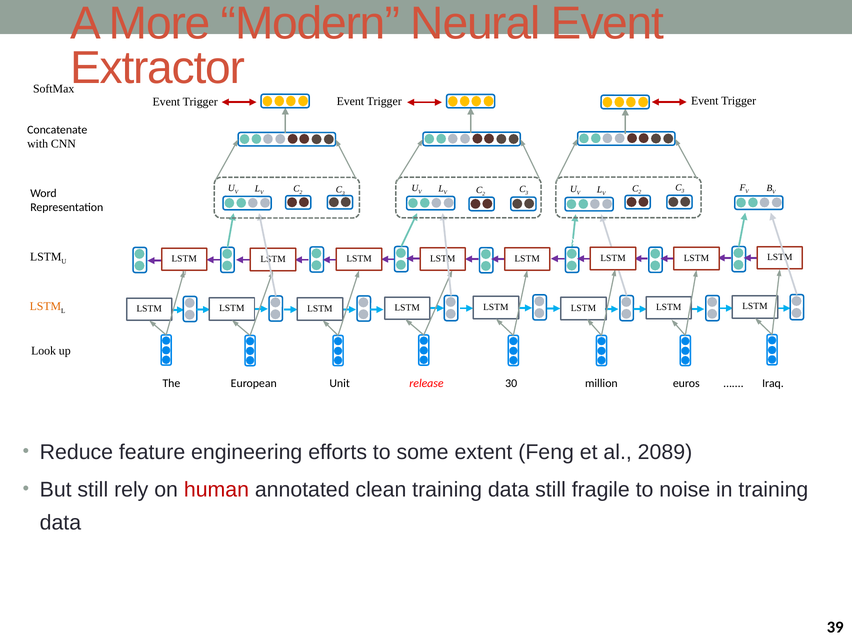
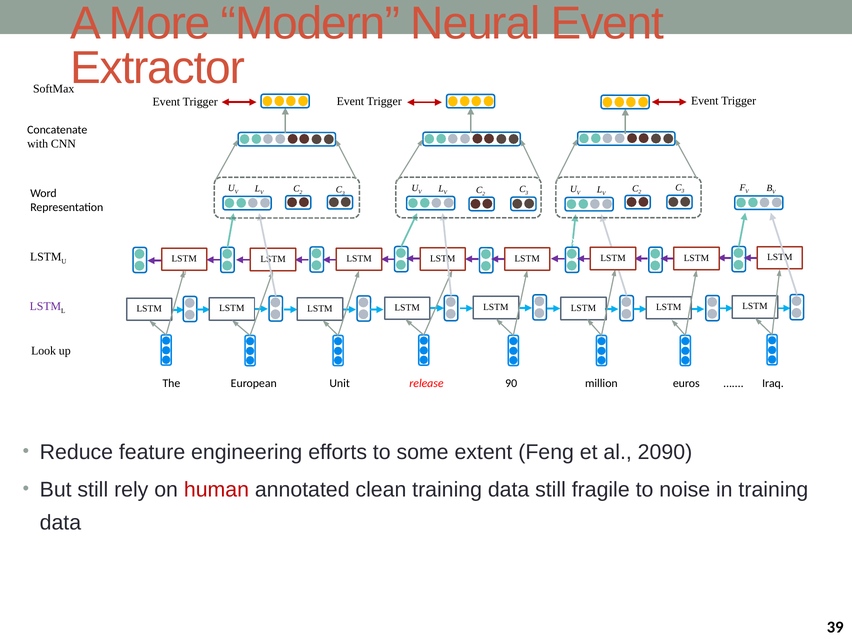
LSTM at (45, 306) colour: orange -> purple
30: 30 -> 90
2089: 2089 -> 2090
